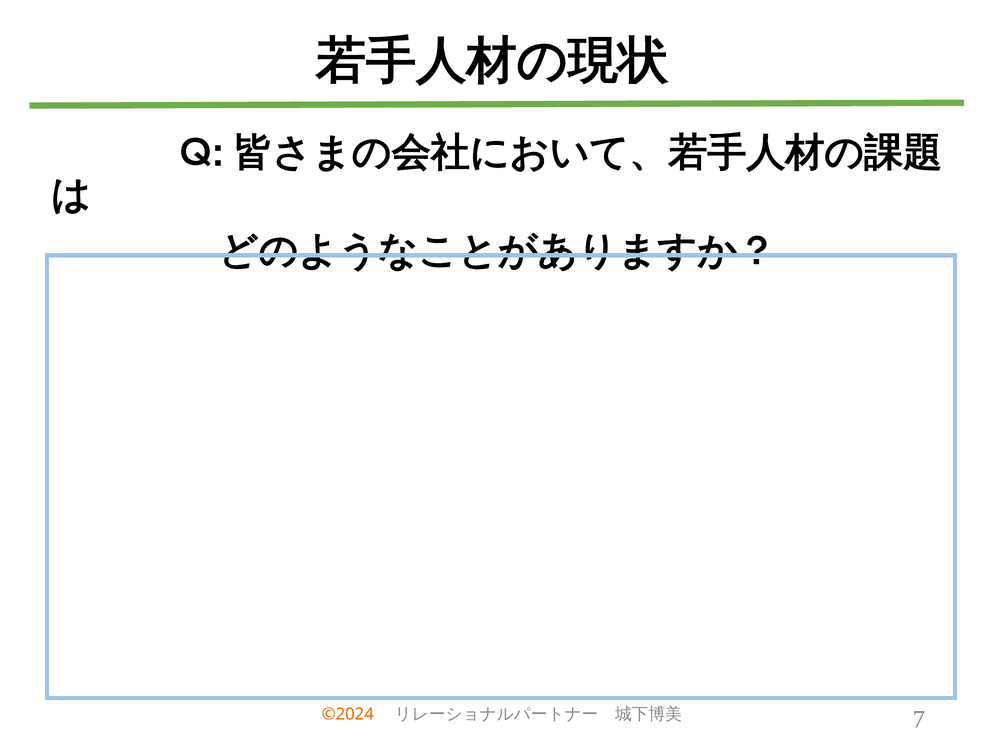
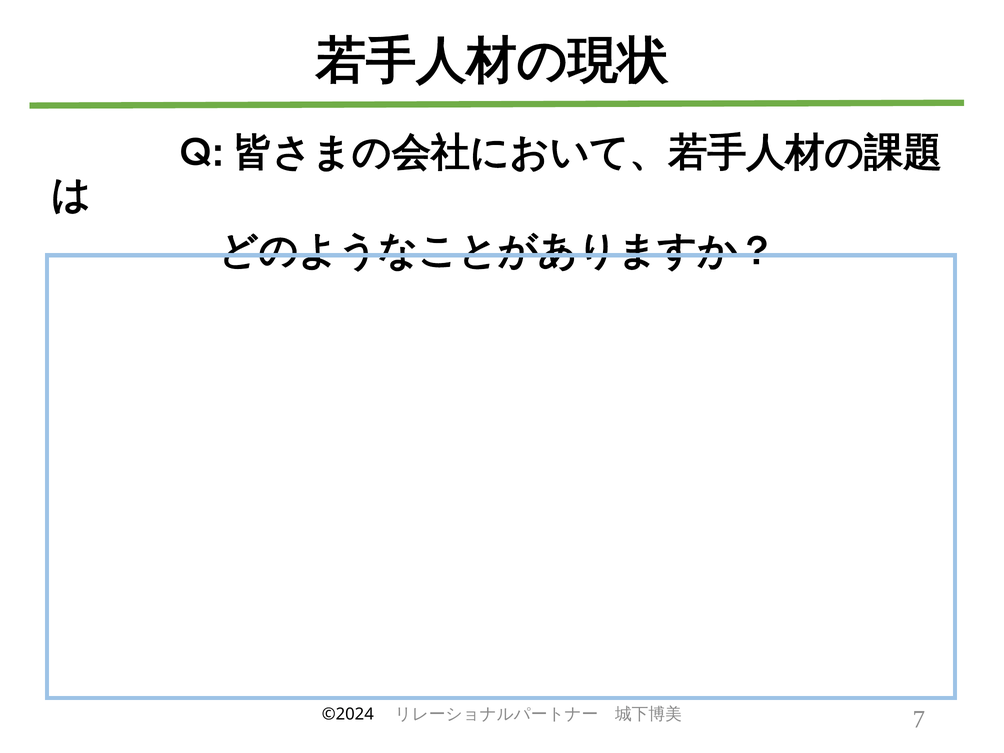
©2024 colour: orange -> black
